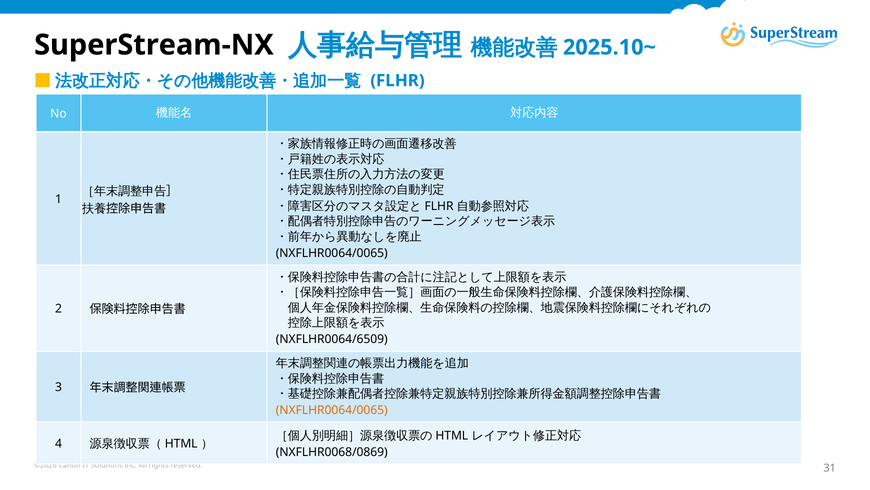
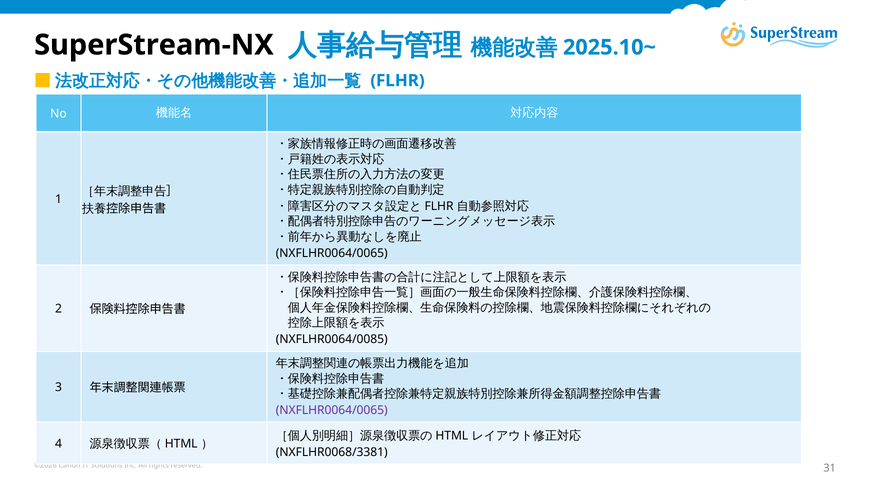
NXFLHR0064/6509: NXFLHR0064/6509 -> NXFLHR0064/0085
NXFLHR0064/0065 at (332, 410) colour: orange -> purple
NXFLHR0068/0869: NXFLHR0068/0869 -> NXFLHR0068/3381
